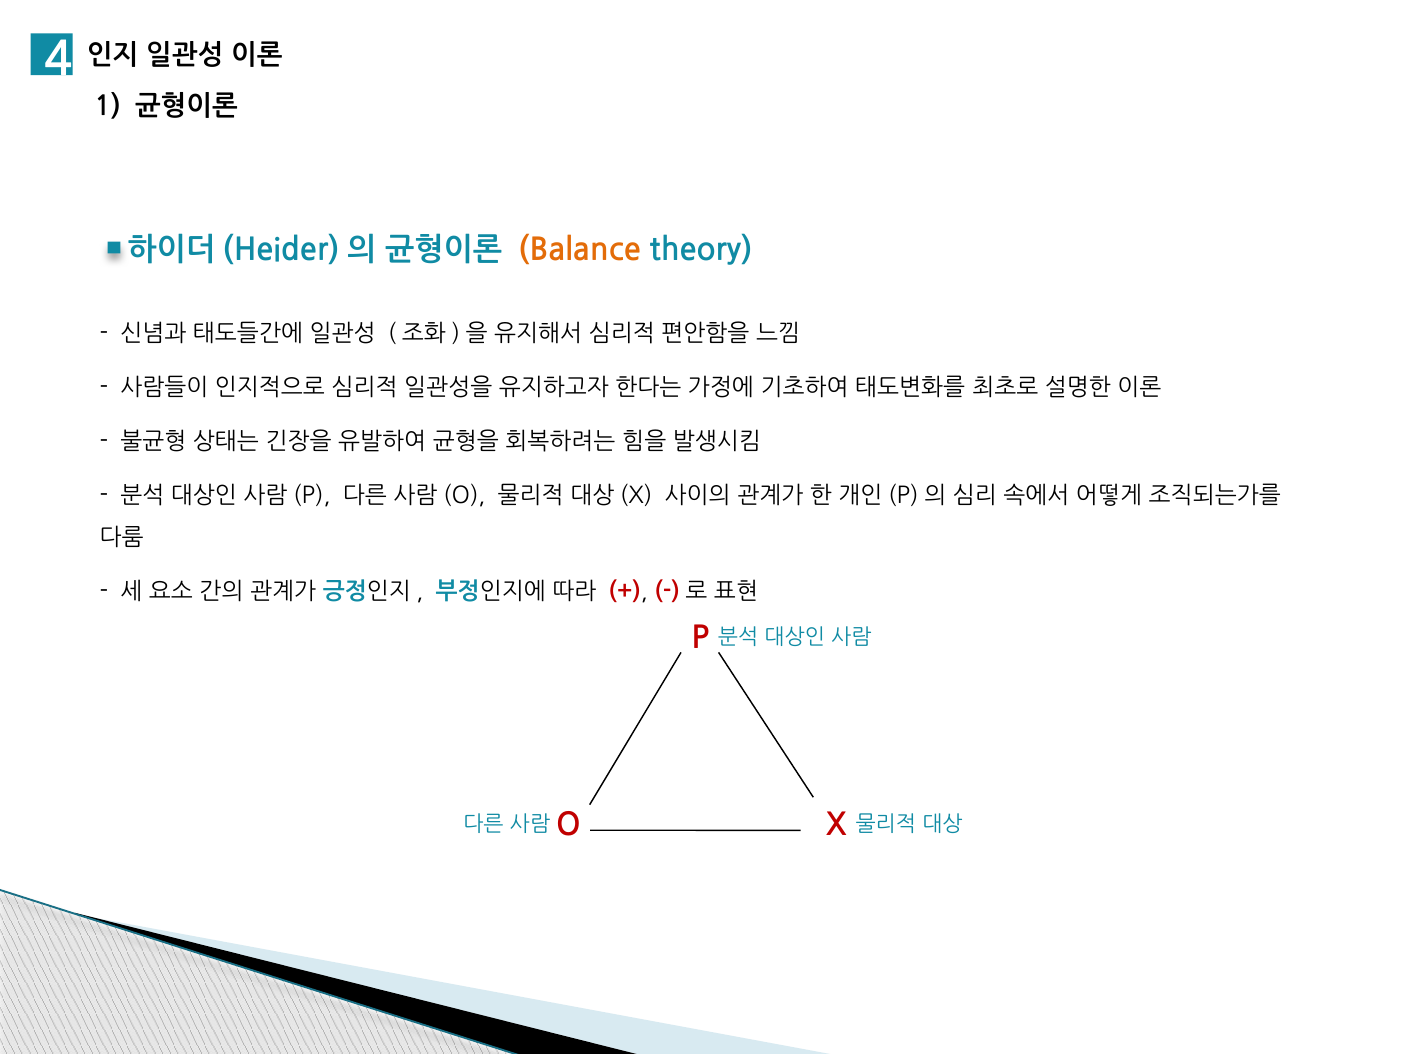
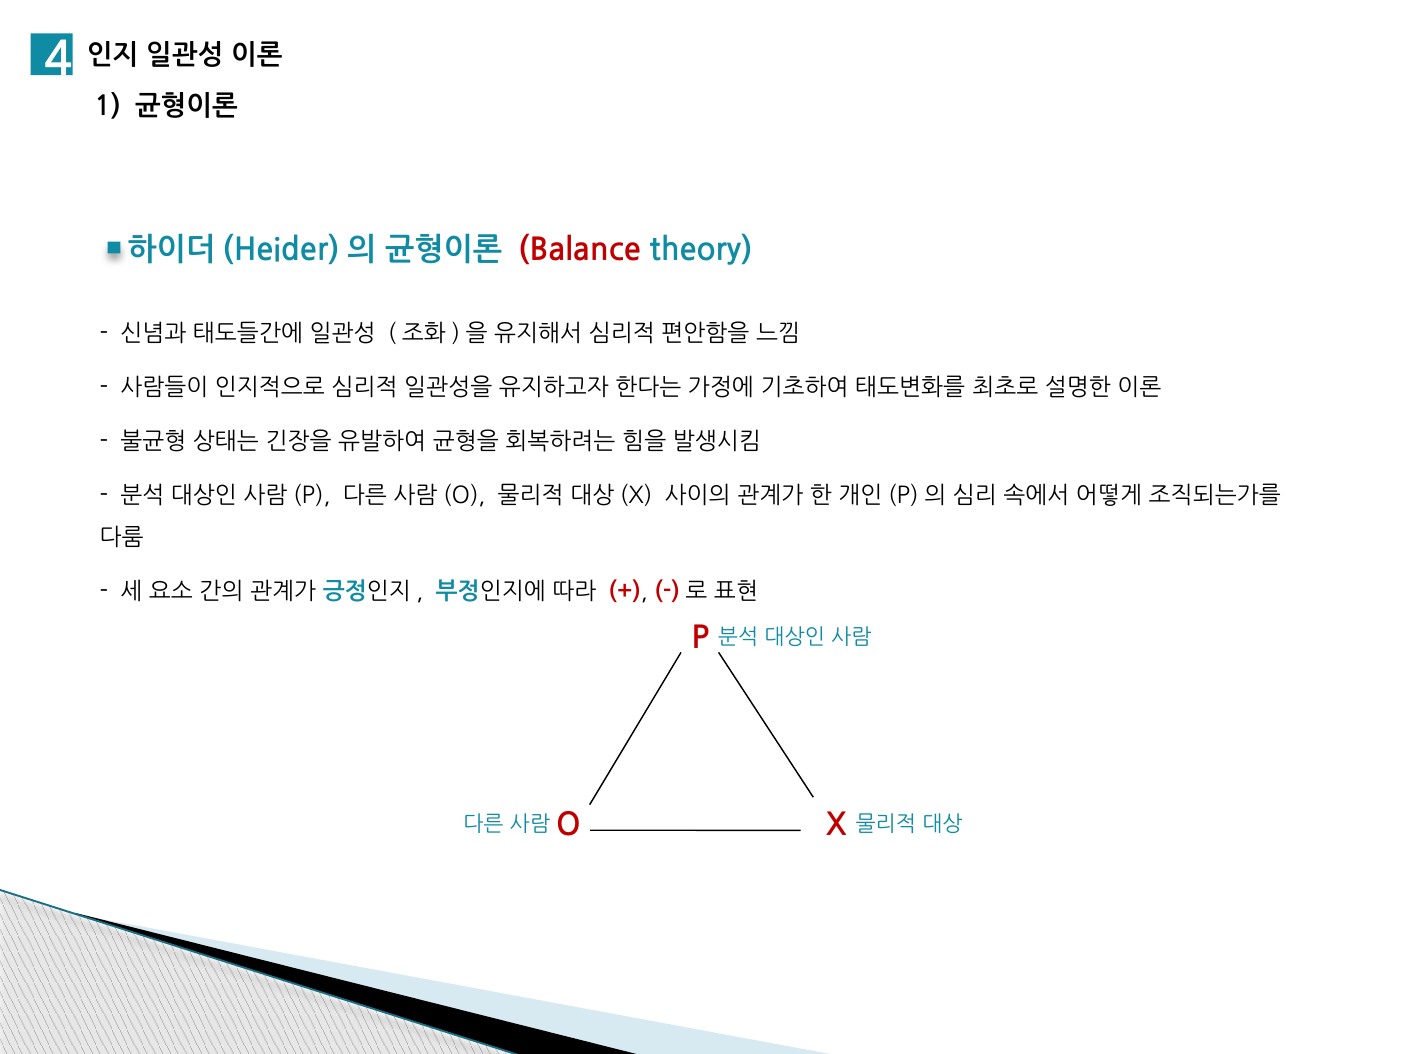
Balance colour: orange -> red
